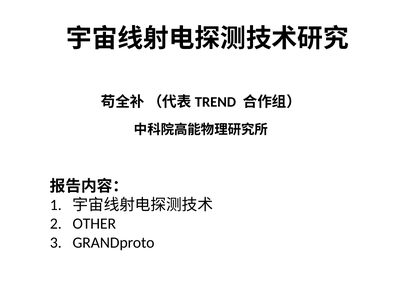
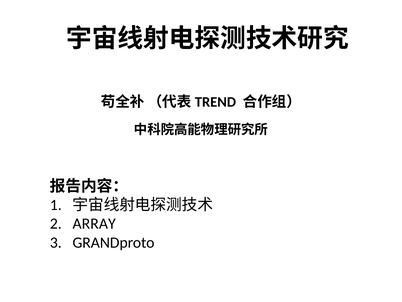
OTHER: OTHER -> ARRAY
